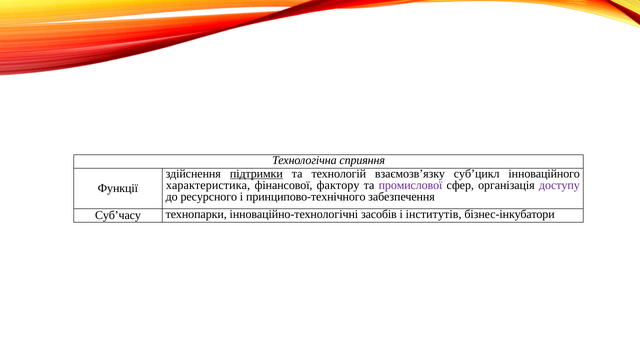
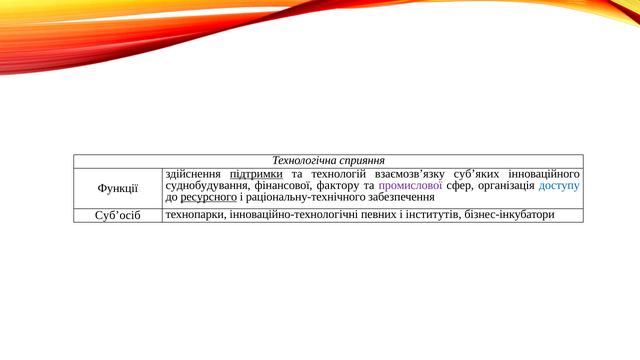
суб’цикл: суб’цикл -> суб’яких
характеристика: характеристика -> суднобудування
доступу colour: purple -> blue
ресурсного underline: none -> present
принципово-технічного: принципово-технічного -> раціональну-технічного
Суб’часу: Суб’часу -> Суб’осіб
засобів: засобів -> певних
